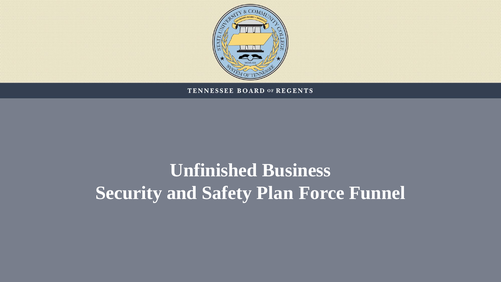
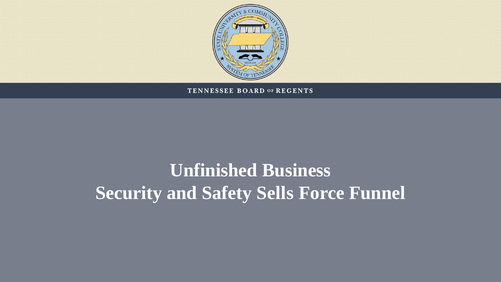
Plan: Plan -> Sells
